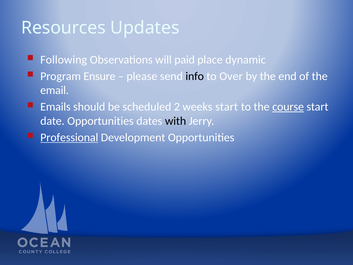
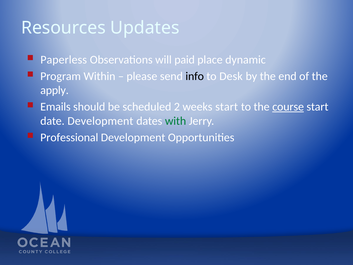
Following: Following -> Paperless
Ensure: Ensure -> Within
Over: Over -> Desk
email: email -> apply
date Opportunities: Opportunities -> Development
with colour: black -> green
Professional underline: present -> none
